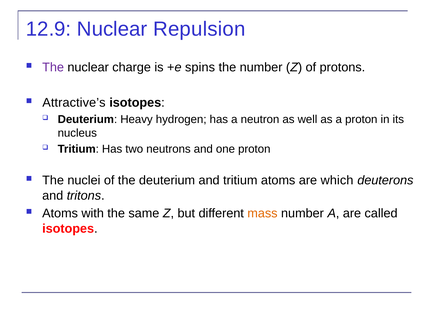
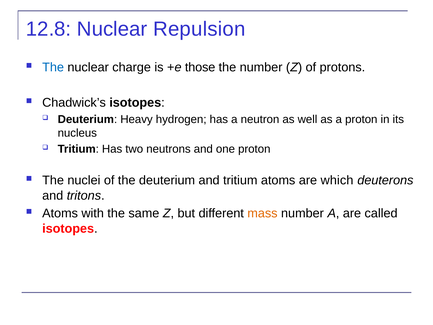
12.9: 12.9 -> 12.8
The at (53, 67) colour: purple -> blue
spins: spins -> those
Attractive’s: Attractive’s -> Chadwick’s
